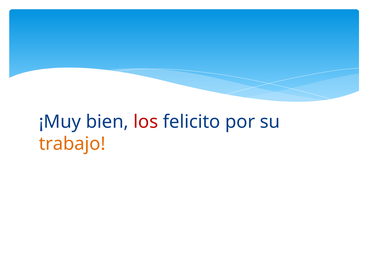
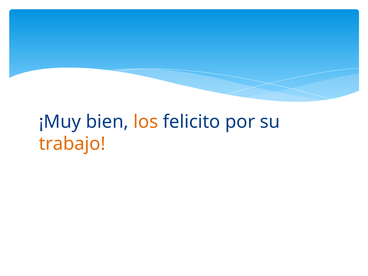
los colour: red -> orange
